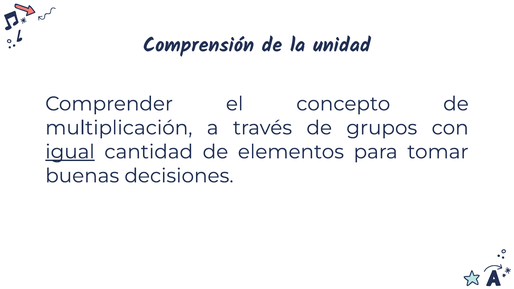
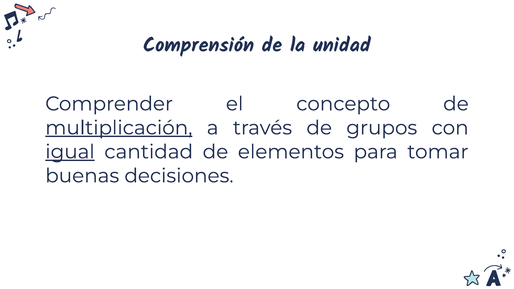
multiplicación underline: none -> present
